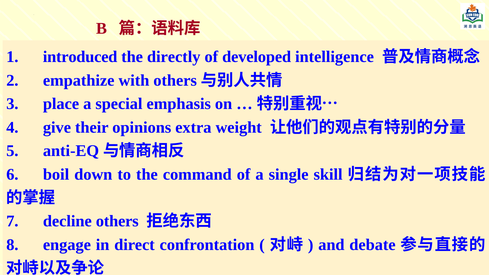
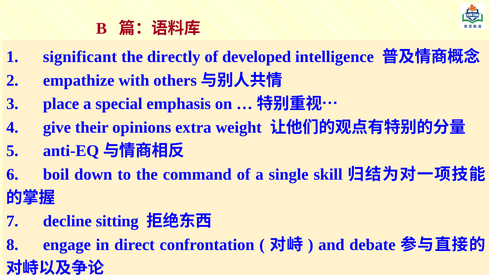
introduced: introduced -> significant
decline others: others -> sitting
